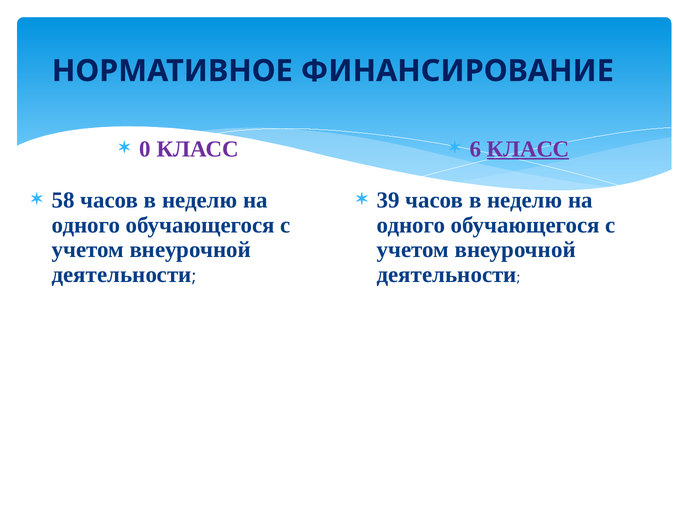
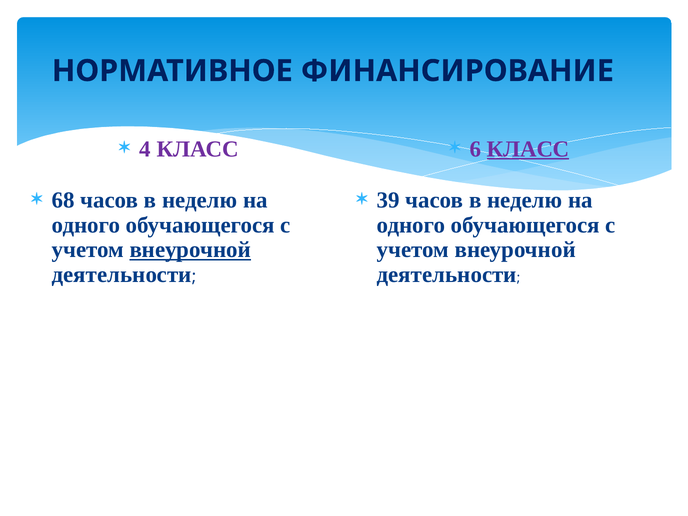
0: 0 -> 4
58: 58 -> 68
внеурочной at (190, 250) underline: none -> present
